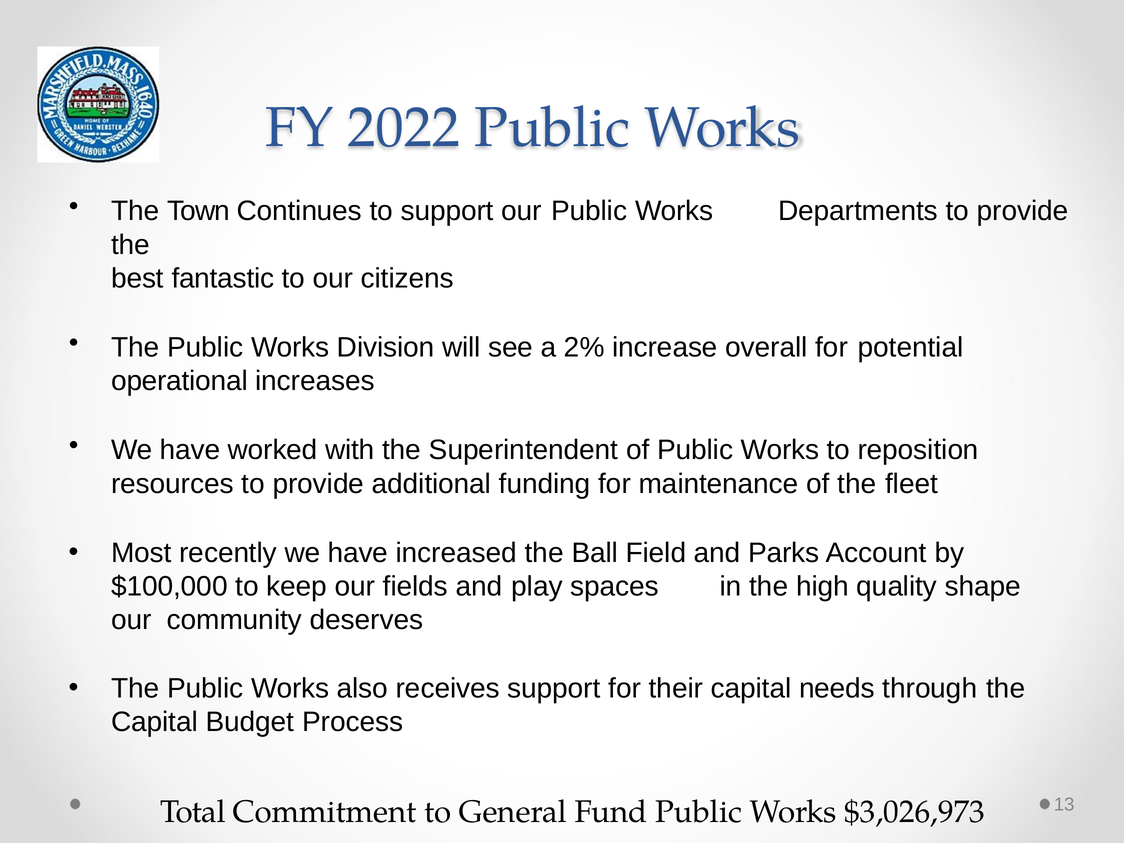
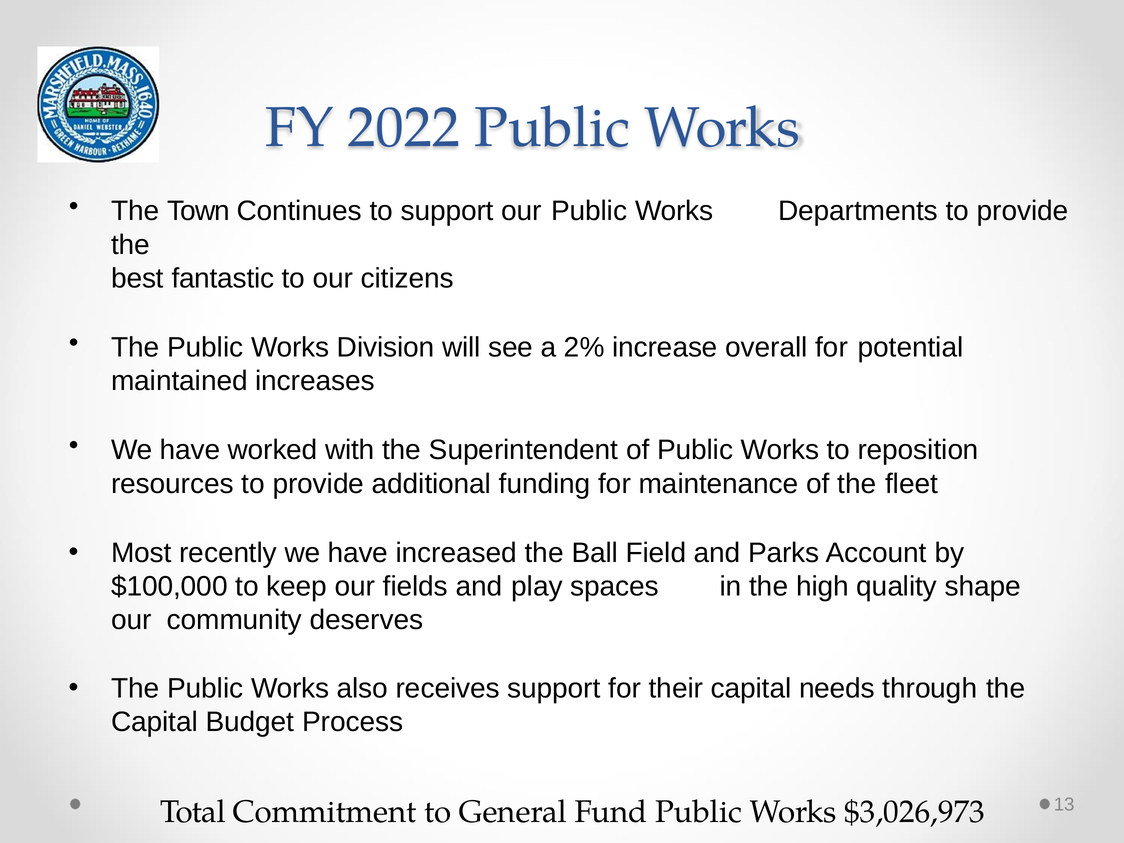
operational: operational -> maintained
